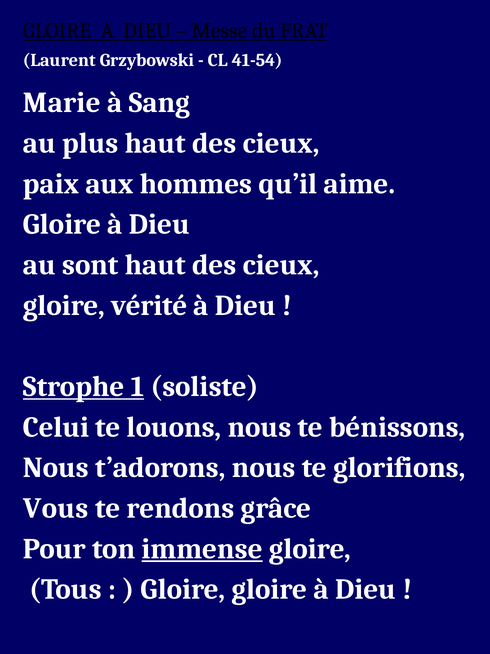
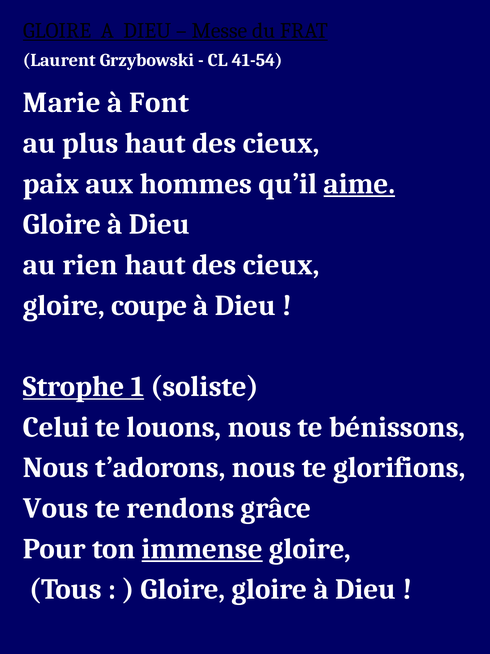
Sang: Sang -> Font
aime underline: none -> present
sont: sont -> rien
vérité: vérité -> coupe
